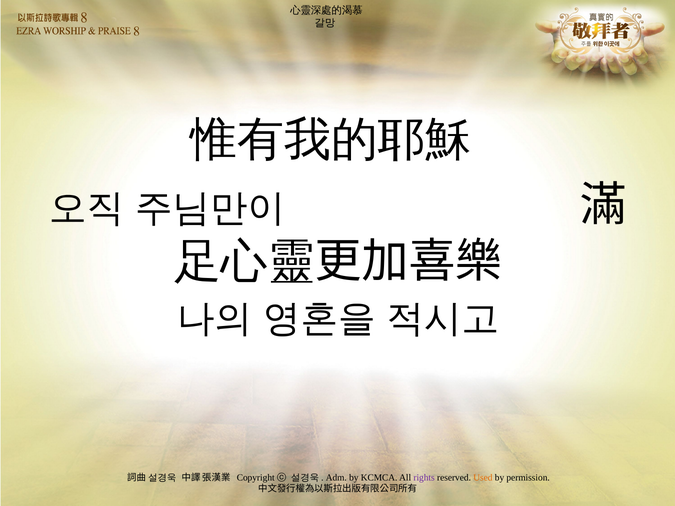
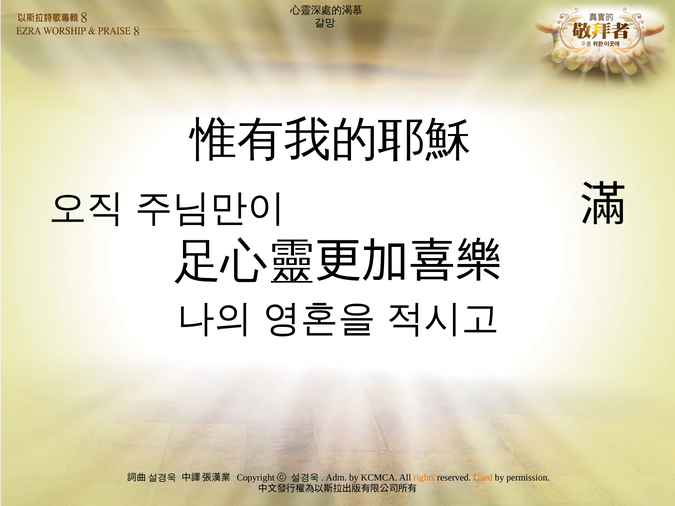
rights colour: purple -> orange
